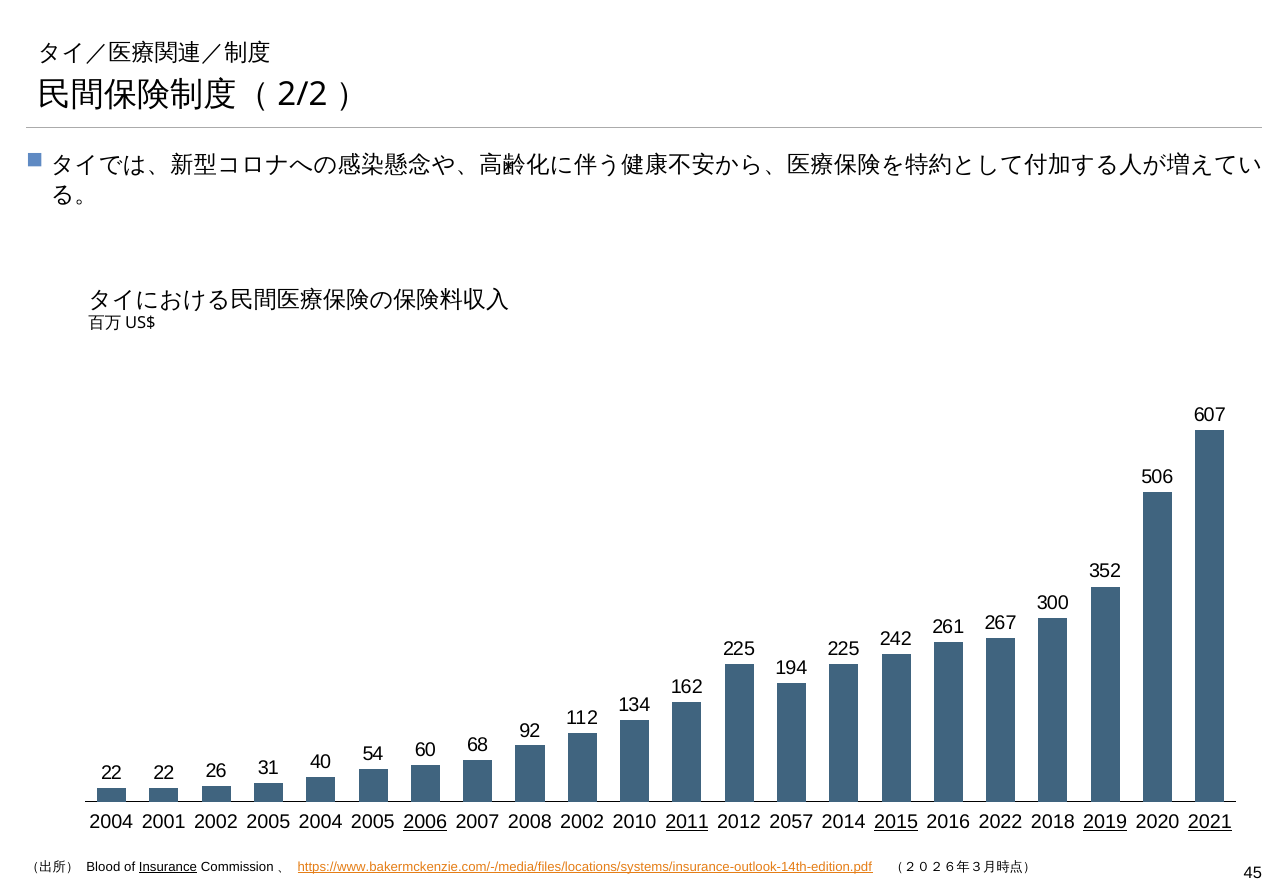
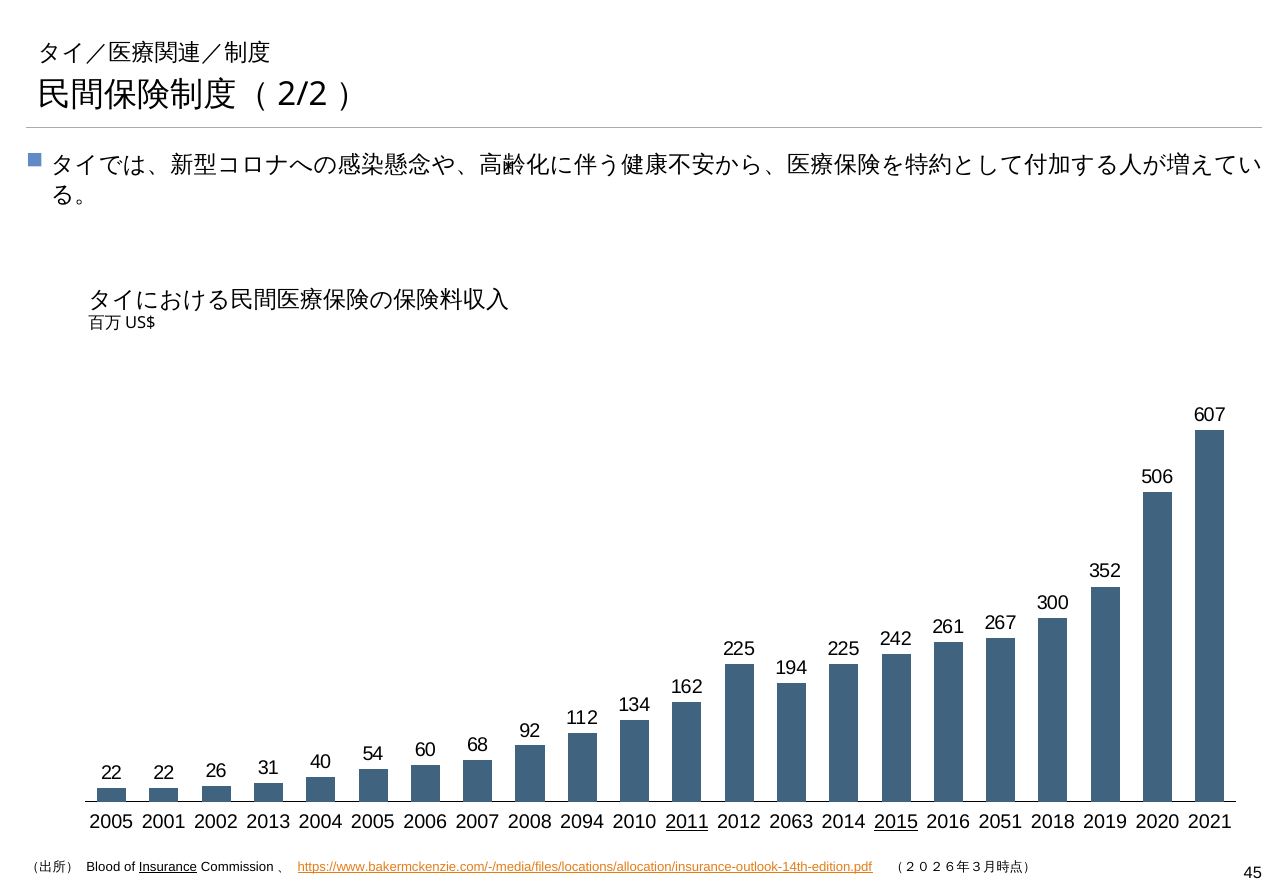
2004 at (111, 822): 2004 -> 2005
2002 2005: 2005 -> 2013
2006 underline: present -> none
2008 2002: 2002 -> 2094
2057: 2057 -> 2063
2022: 2022 -> 2051
2019 underline: present -> none
2021 underline: present -> none
https://www.bakermckenzie.com/-/media/files/locations/systems/insurance-outlook-14th-edition.pdf: https://www.bakermckenzie.com/-/media/files/locations/systems/insurance-outlook-14th-edition.pdf -> https://www.bakermckenzie.com/-/media/files/locations/allocation/insurance-outlook-14th-edition.pdf
